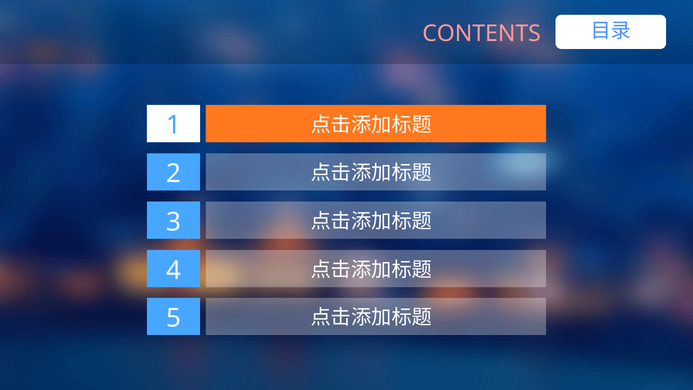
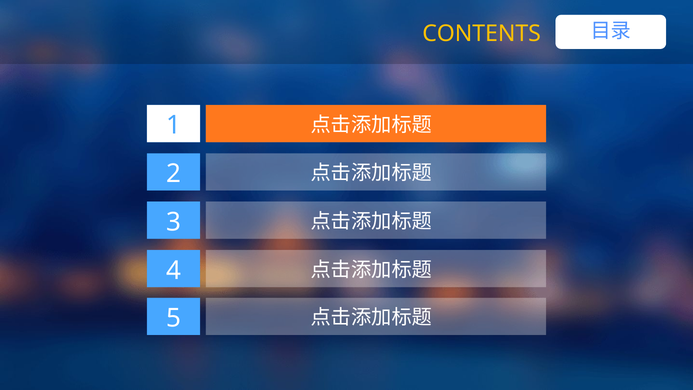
CONTENTS colour: pink -> yellow
